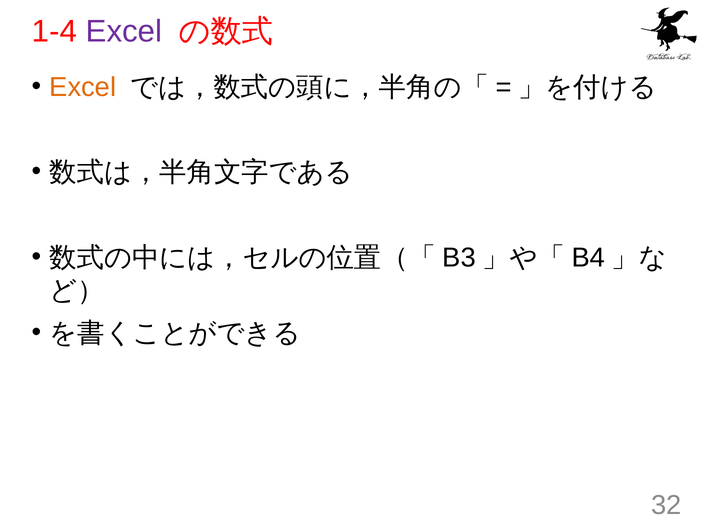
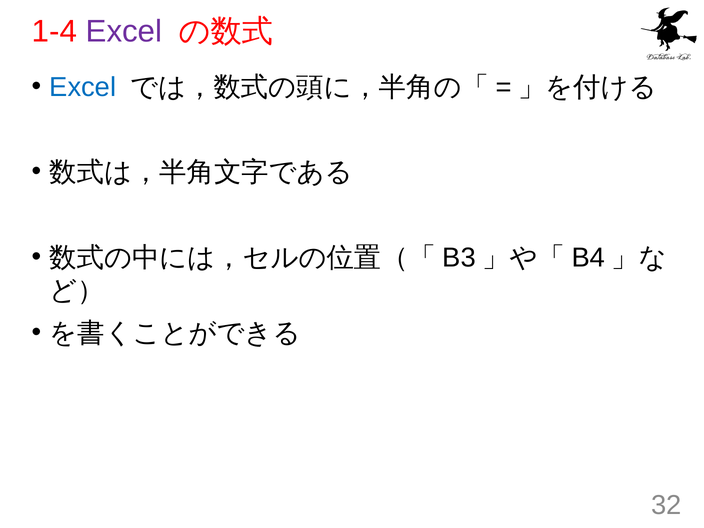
Excel at (83, 87) colour: orange -> blue
